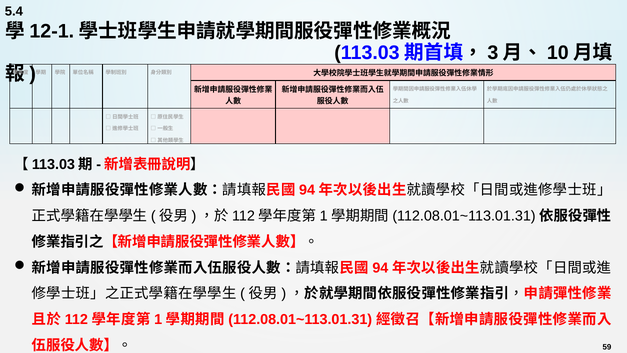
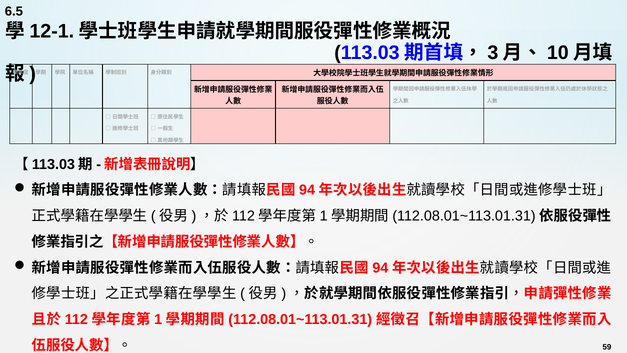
5.4: 5.4 -> 6.5
